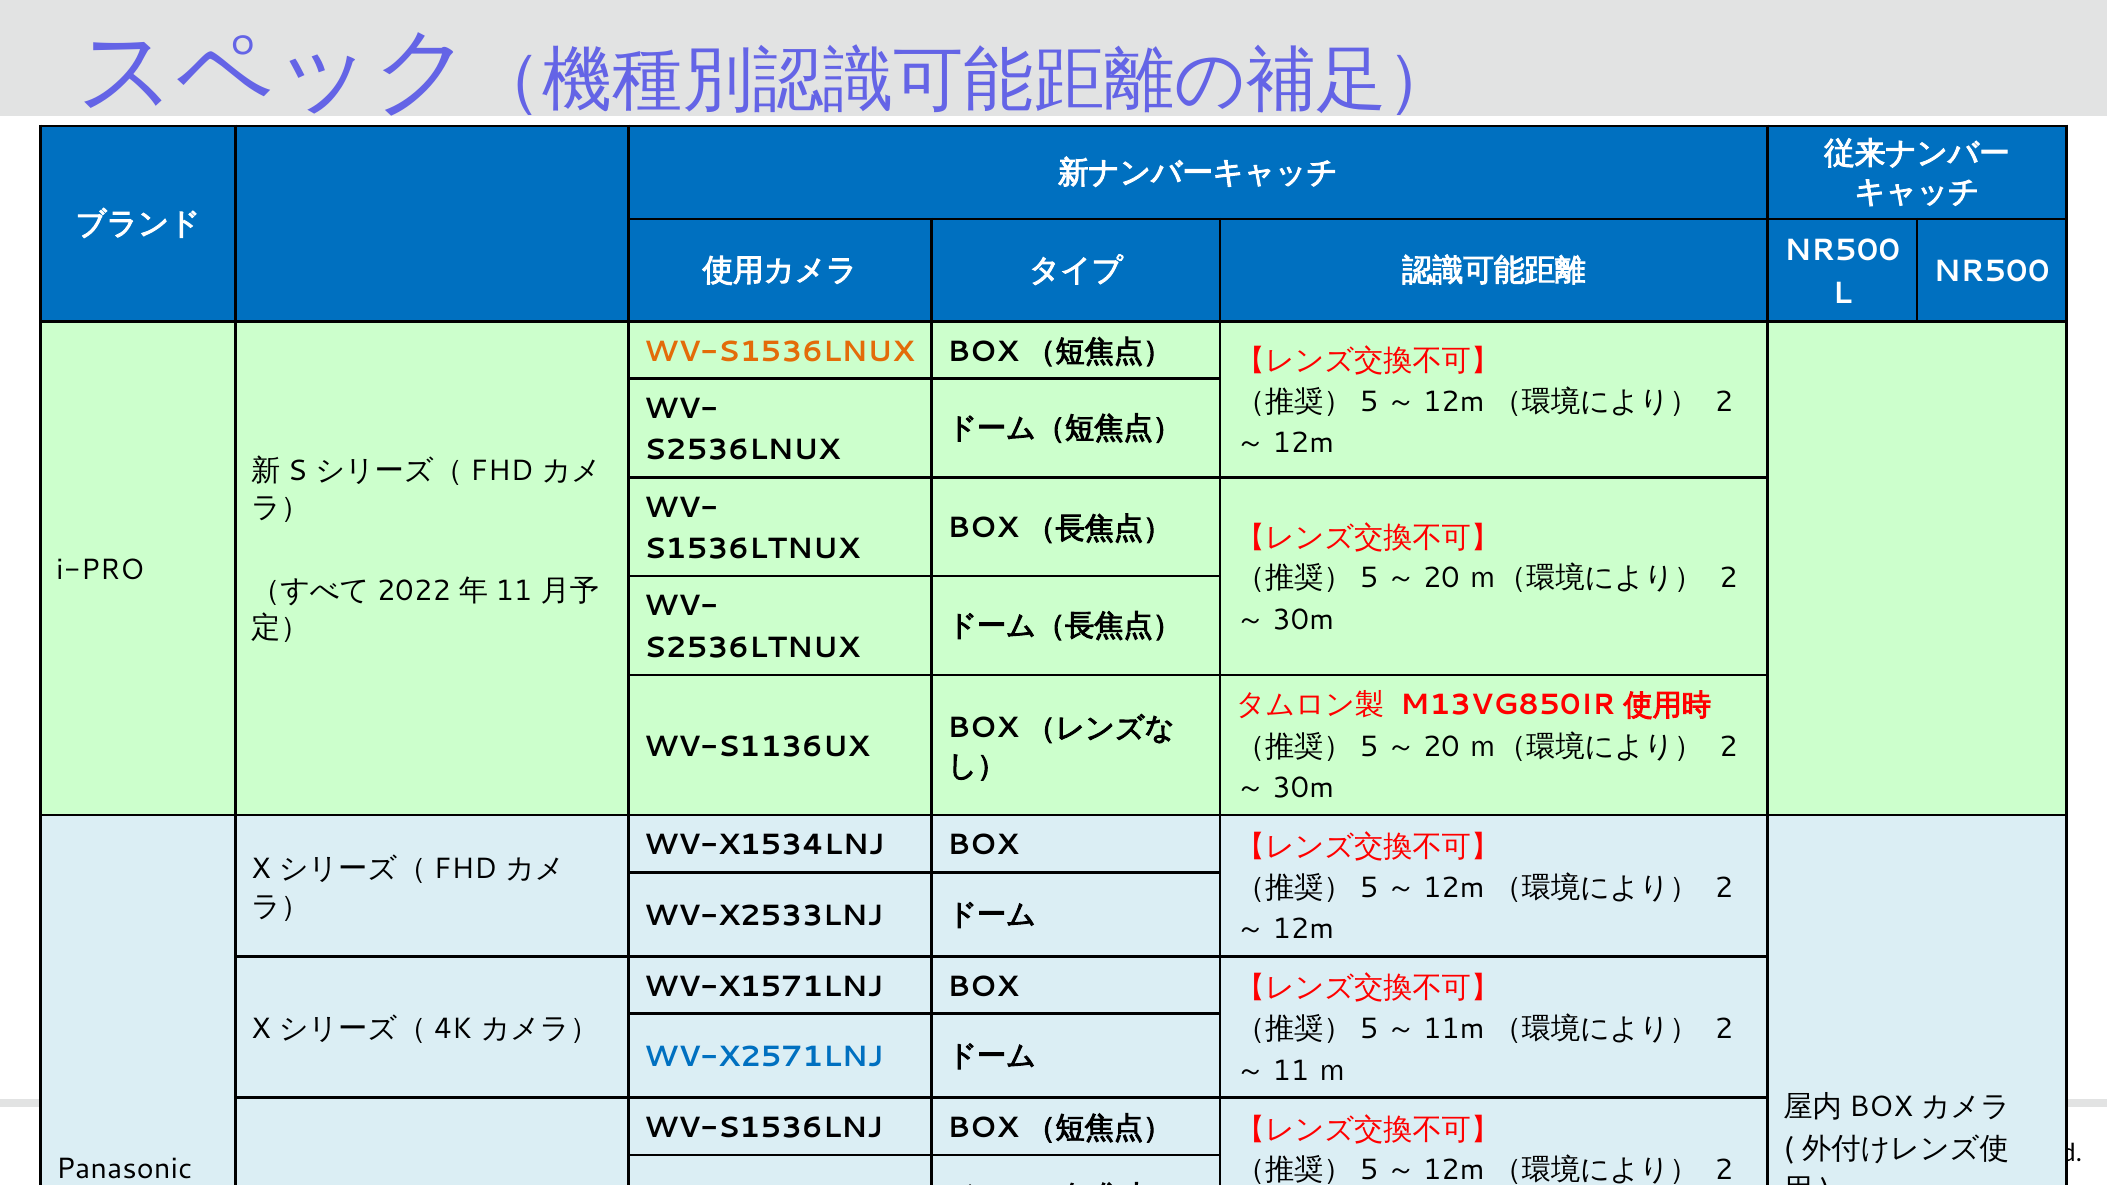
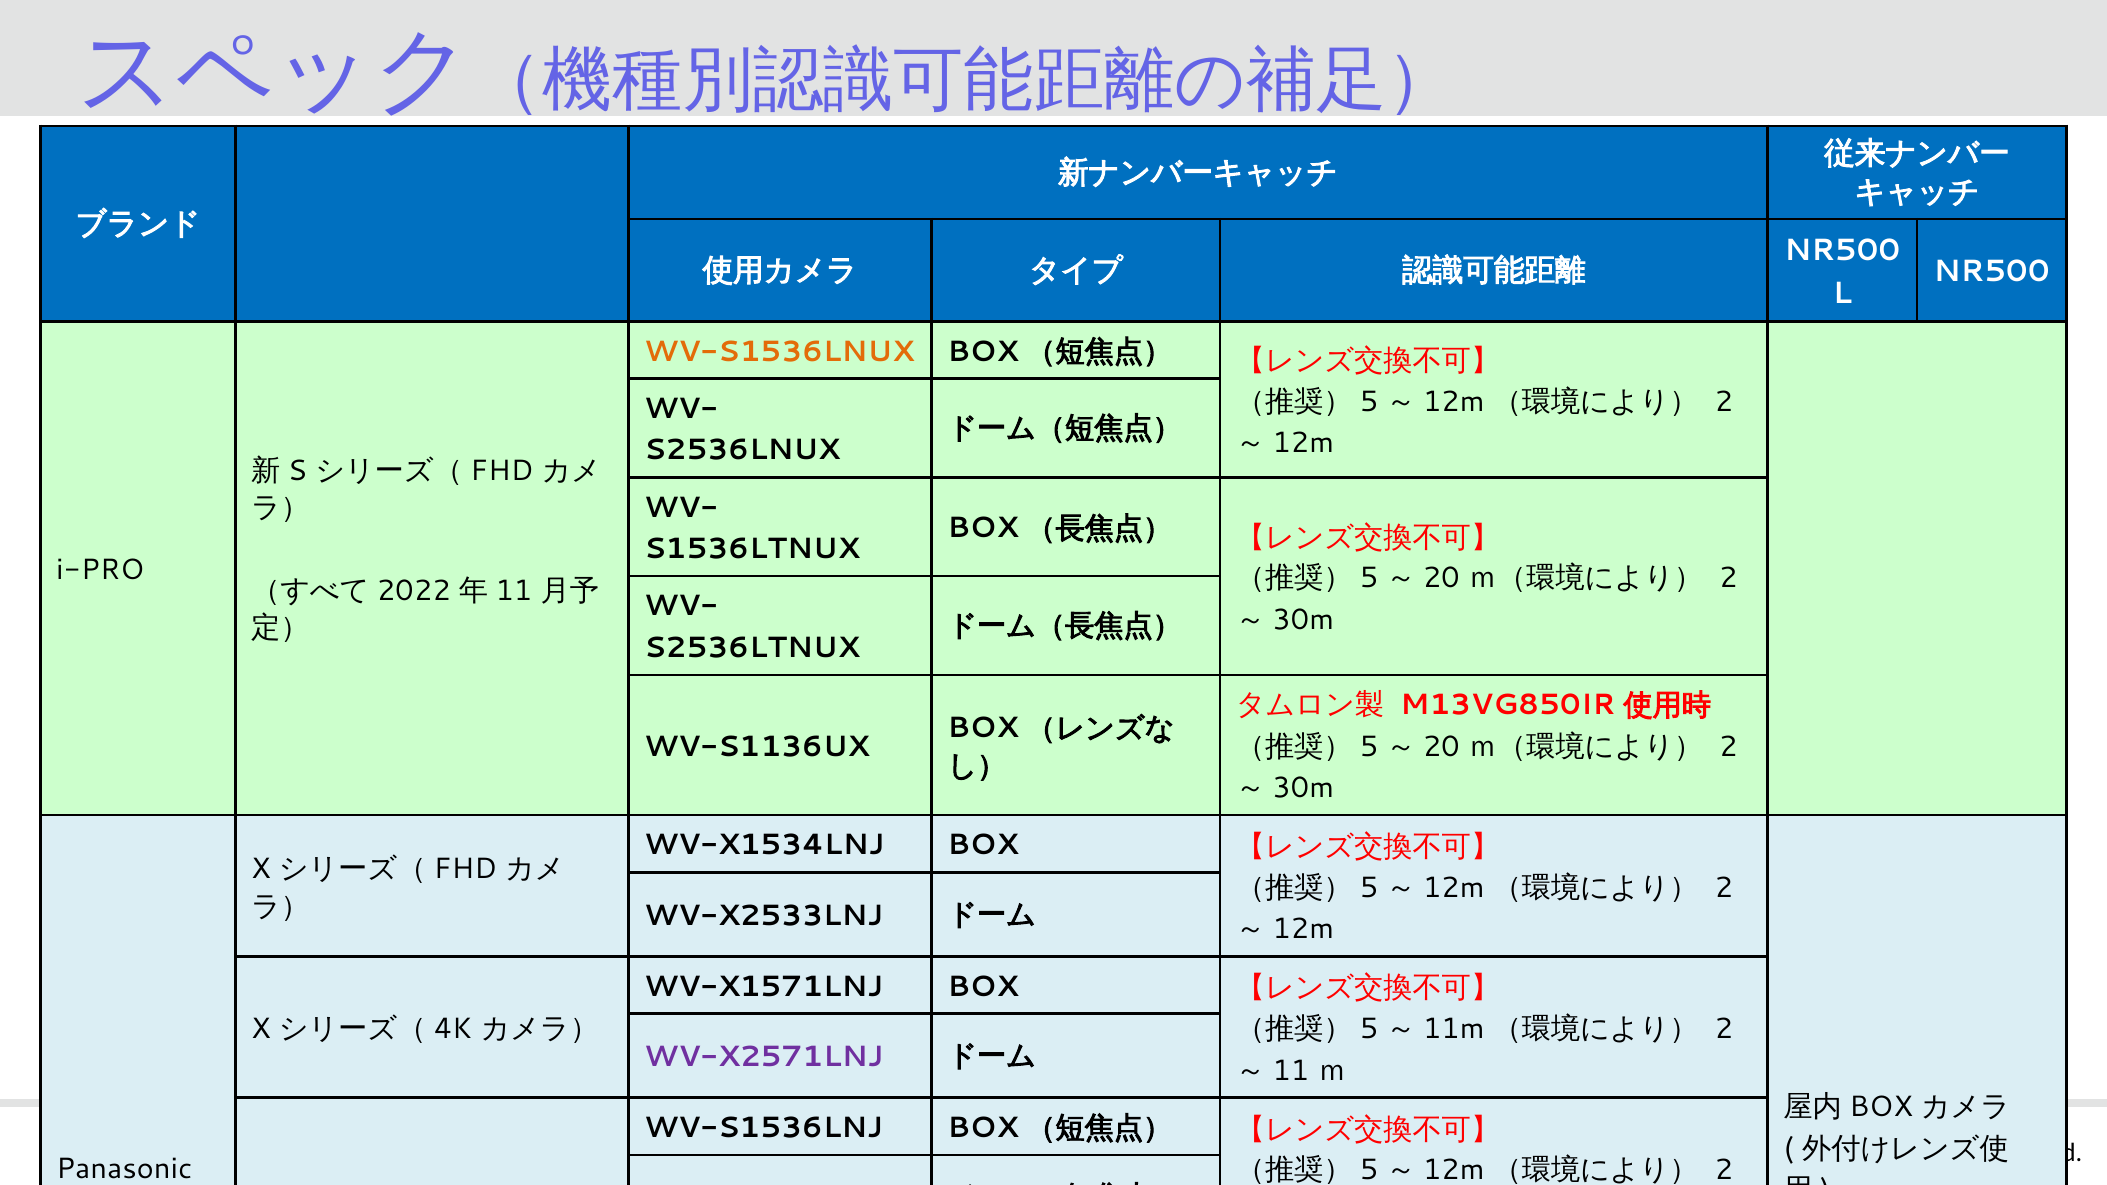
WV-X2571LNJ colour: blue -> purple
